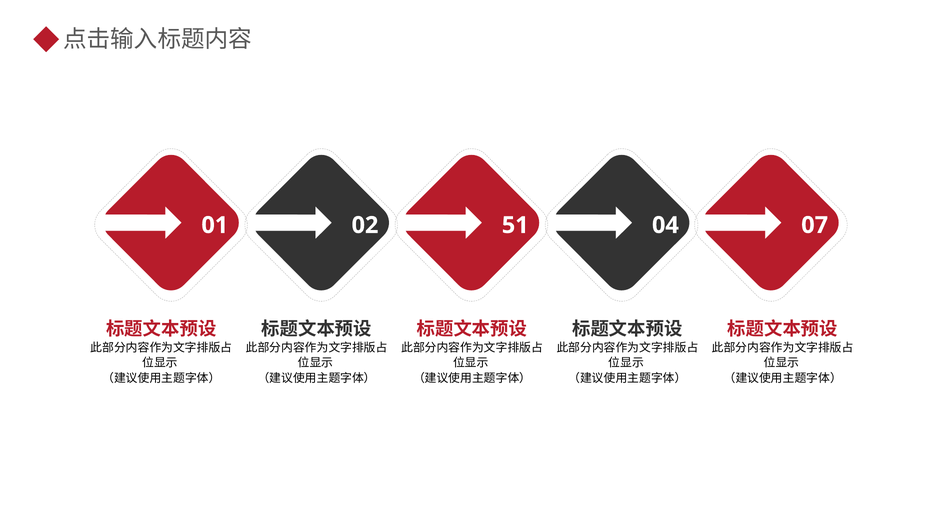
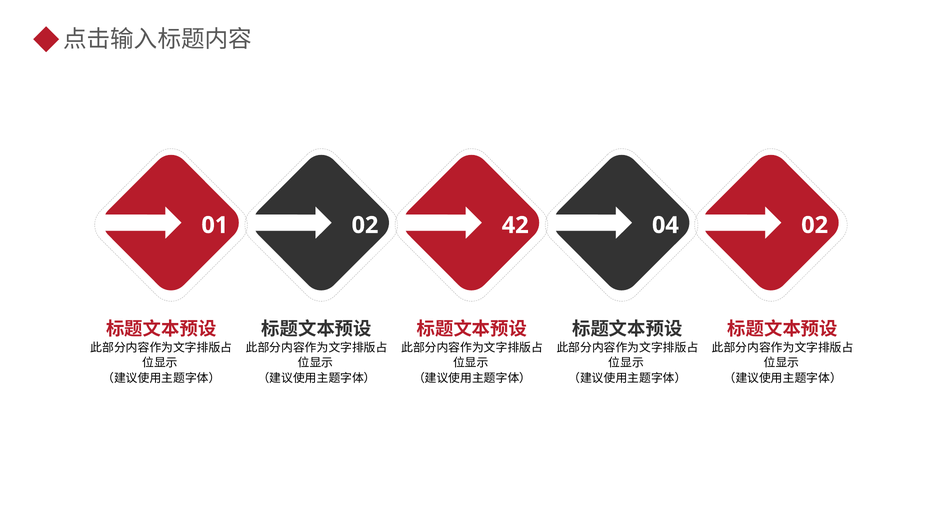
51: 51 -> 42
04 07: 07 -> 02
